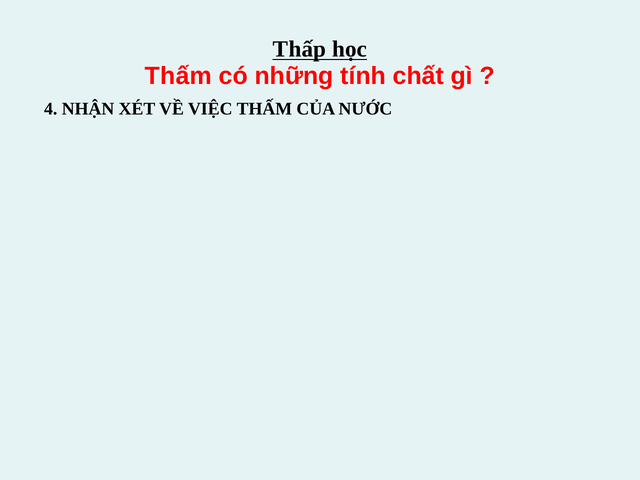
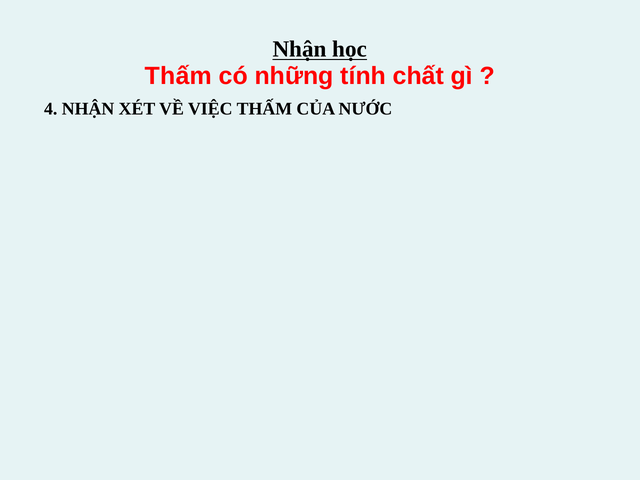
Thấp at (300, 49): Thấp -> Nhận
